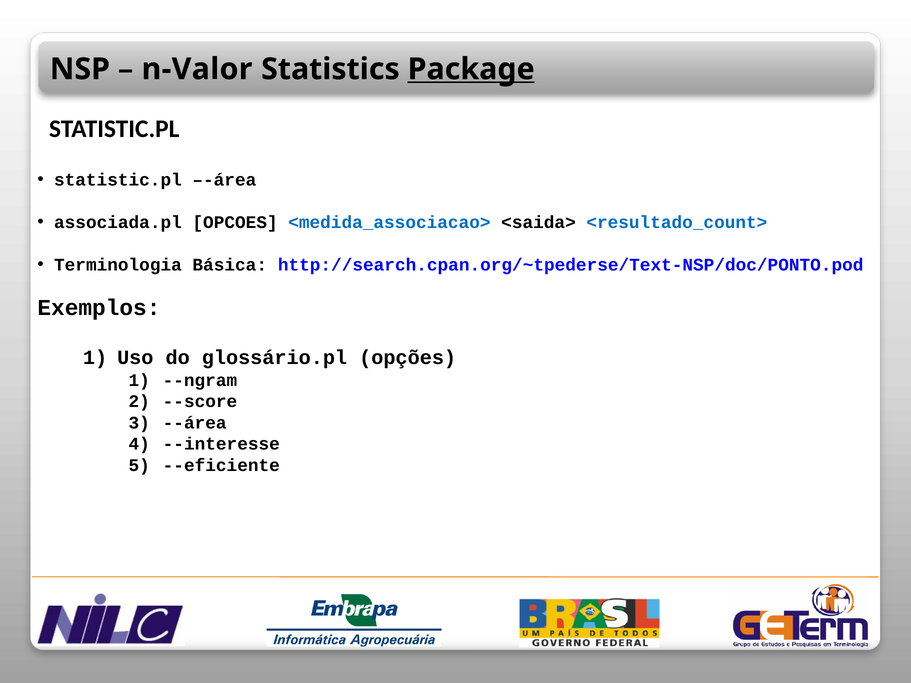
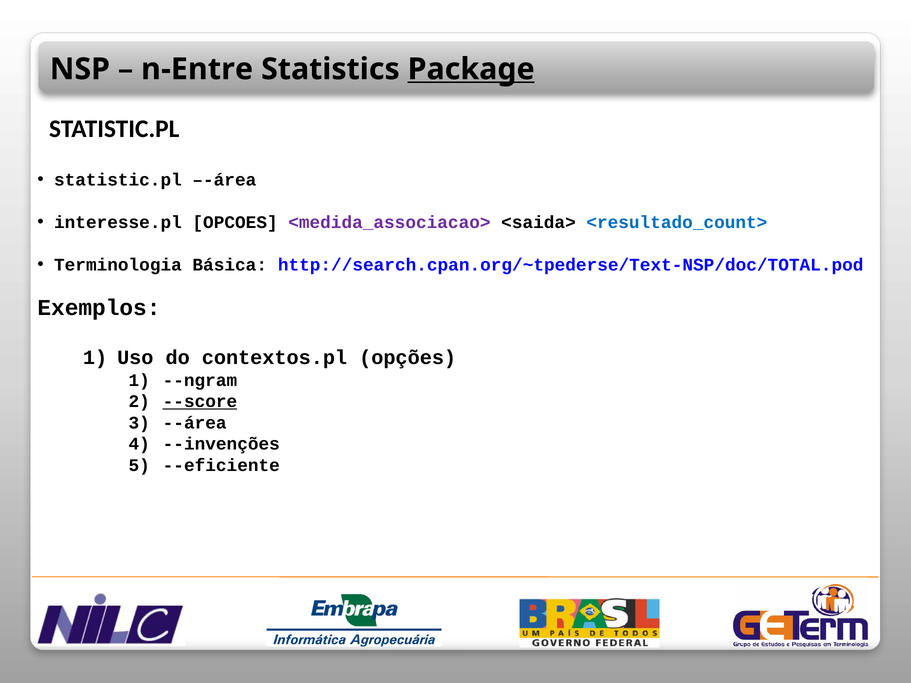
n-Valor: n-Valor -> n-Entre
associada.pl: associada.pl -> interesse.pl
<medida_associacao> colour: blue -> purple
http://search.cpan.org/~tpederse/Text-NSP/doc/PONTO.pod: http://search.cpan.org/~tpederse/Text-NSP/doc/PONTO.pod -> http://search.cpan.org/~tpederse/Text-NSP/doc/TOTAL.pod
glossário.pl: glossário.pl -> contextos.pl
--score underline: none -> present
--interesse: --interesse -> --invenções
